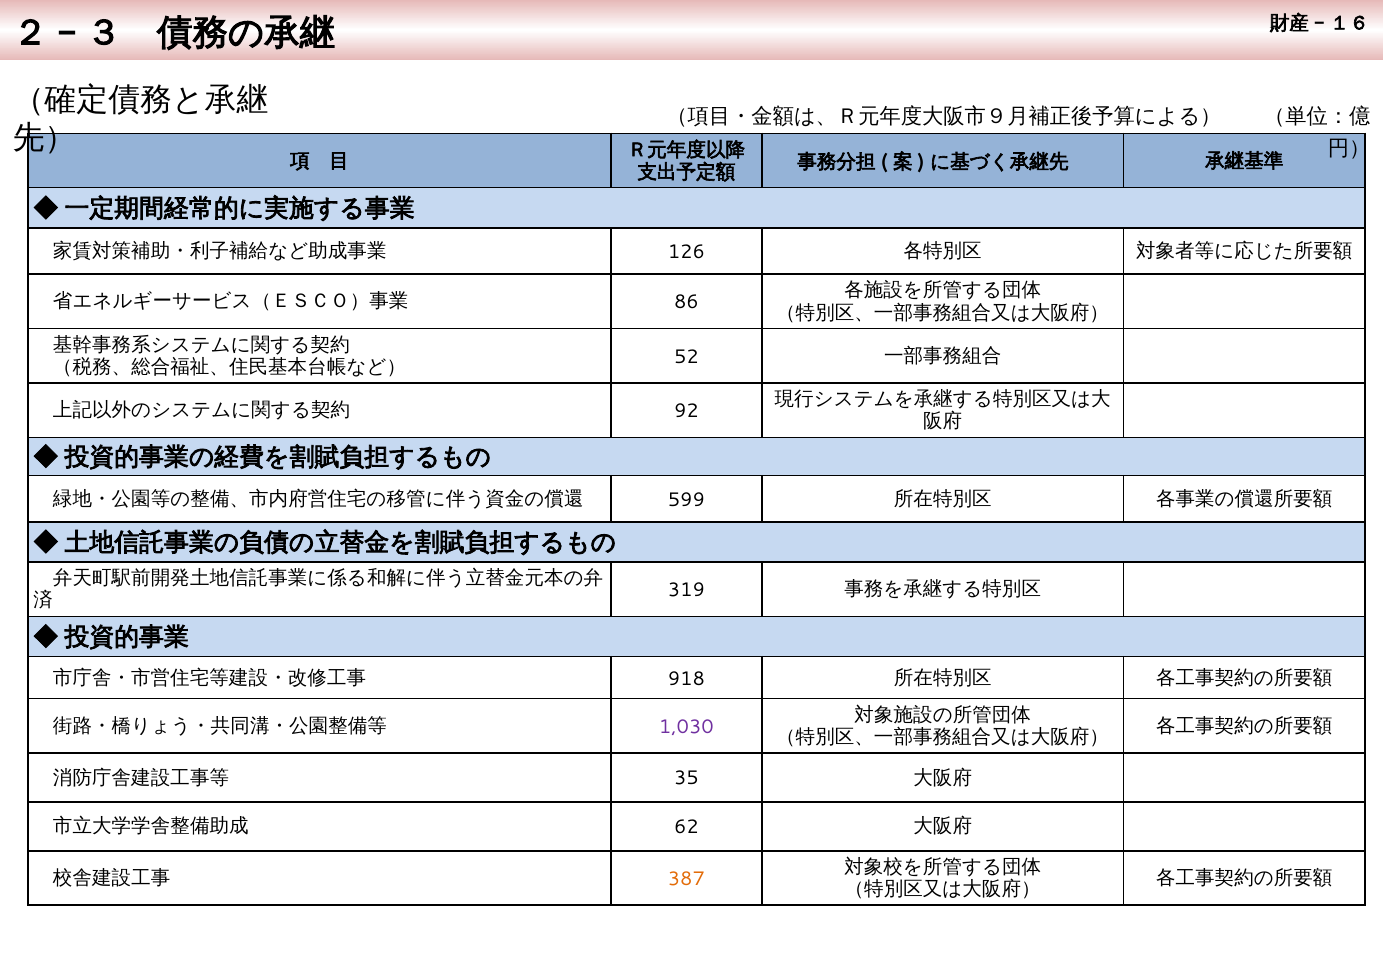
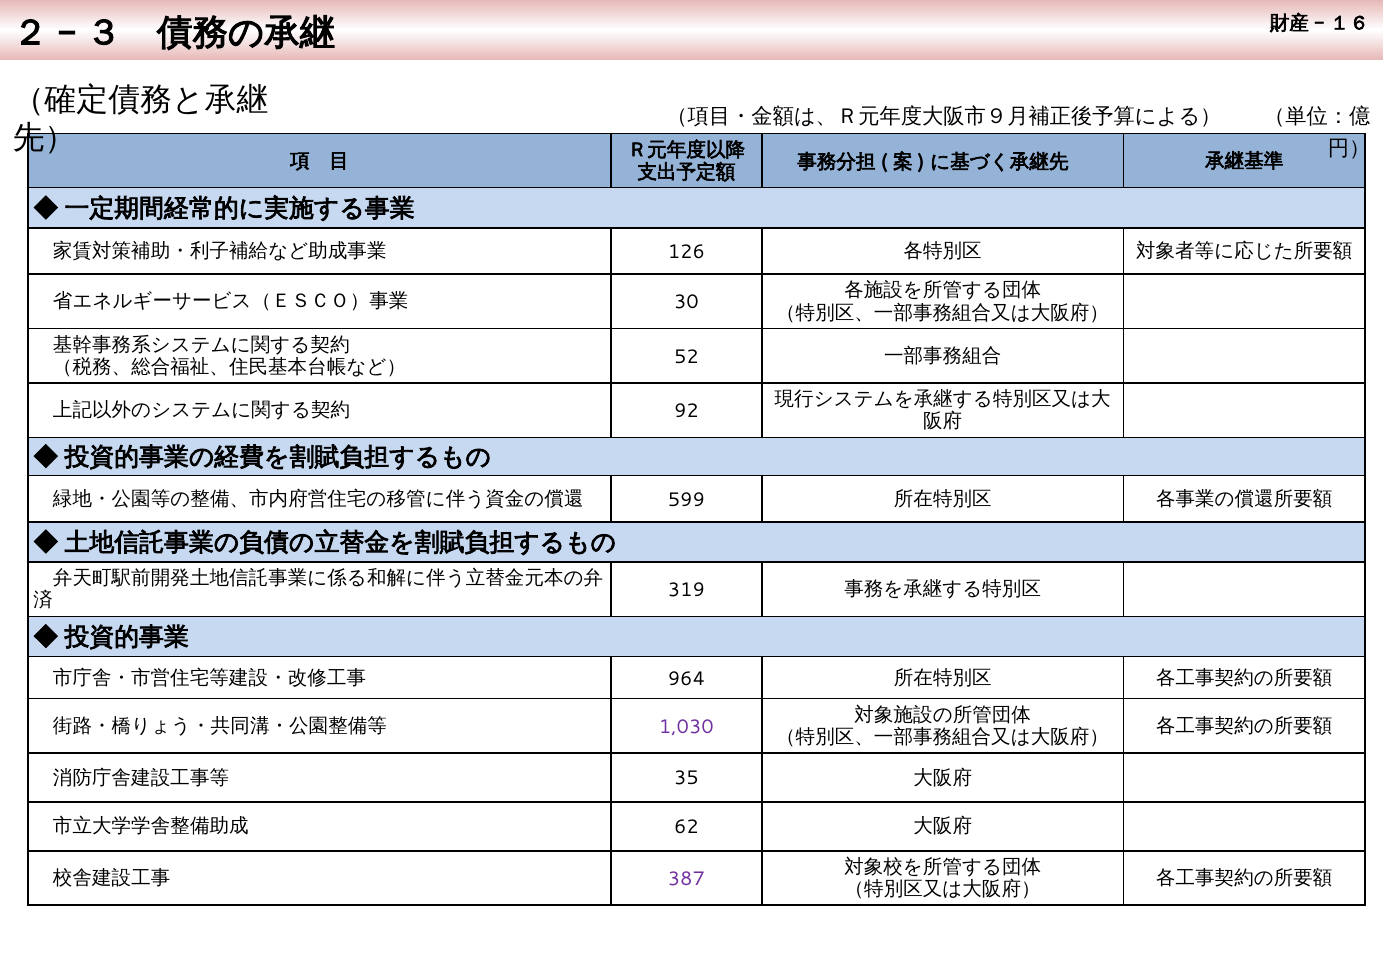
86: 86 -> 30
918: 918 -> 964
387 colour: orange -> purple
